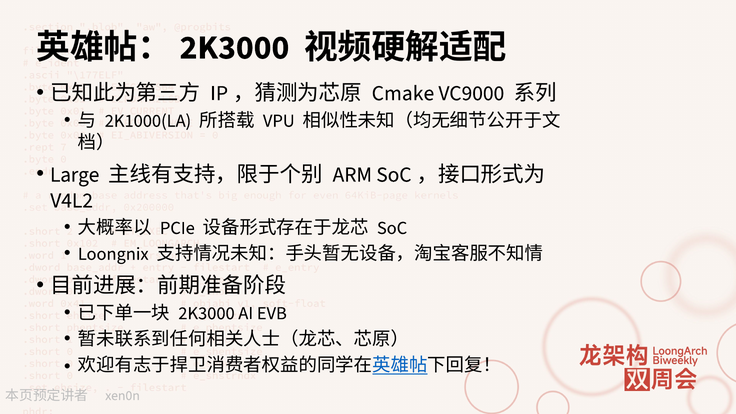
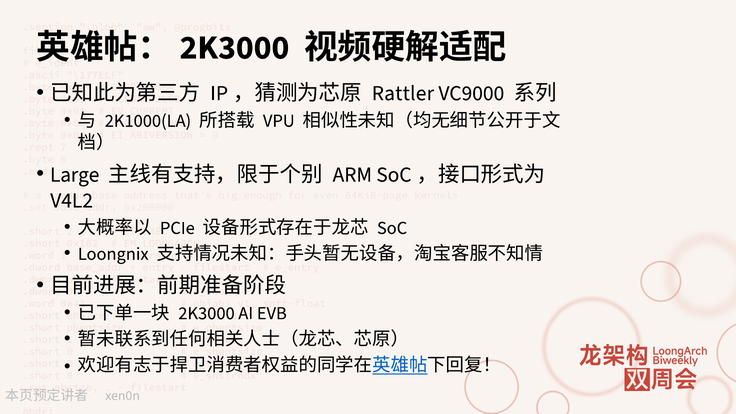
Cmake: Cmake -> Rattler
